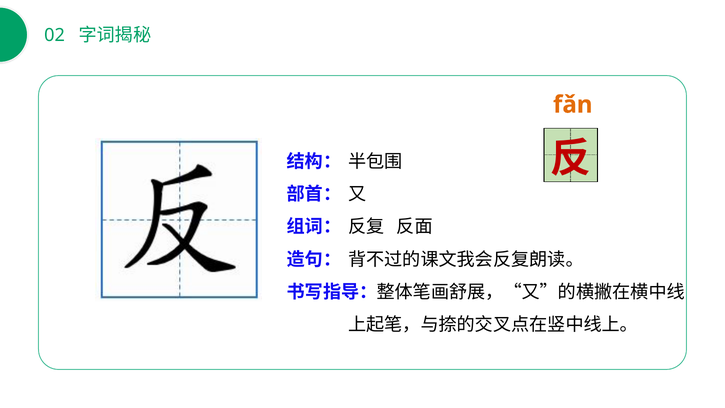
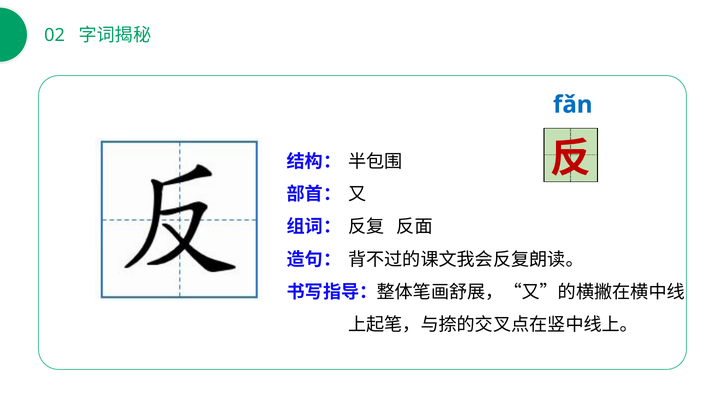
fǎn colour: orange -> blue
